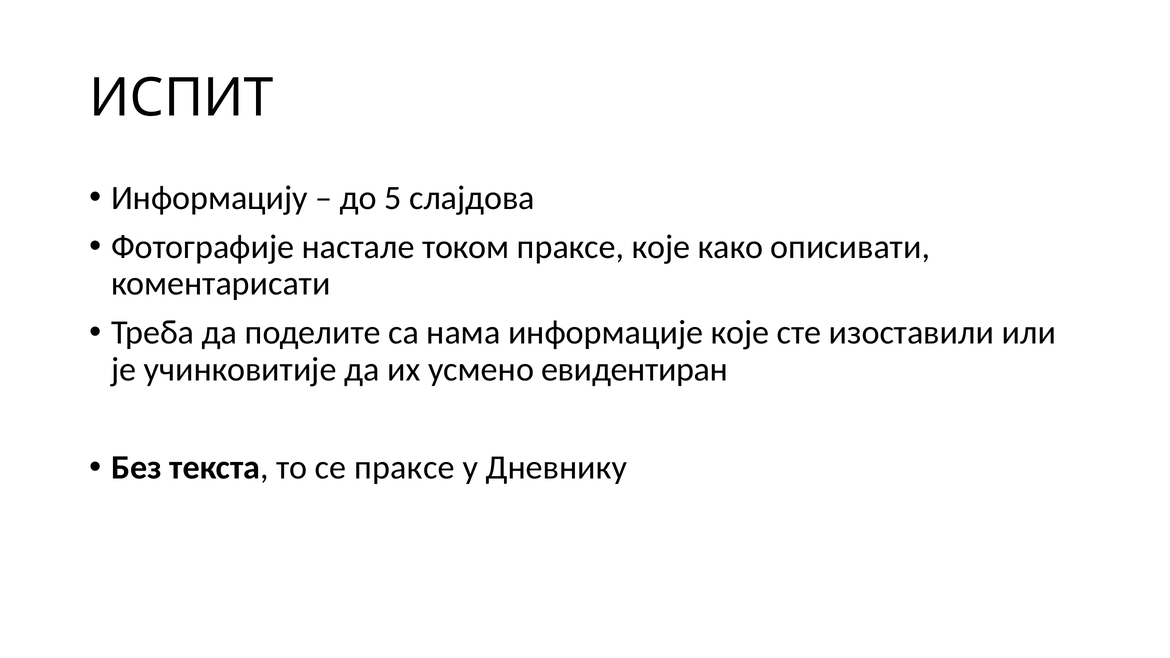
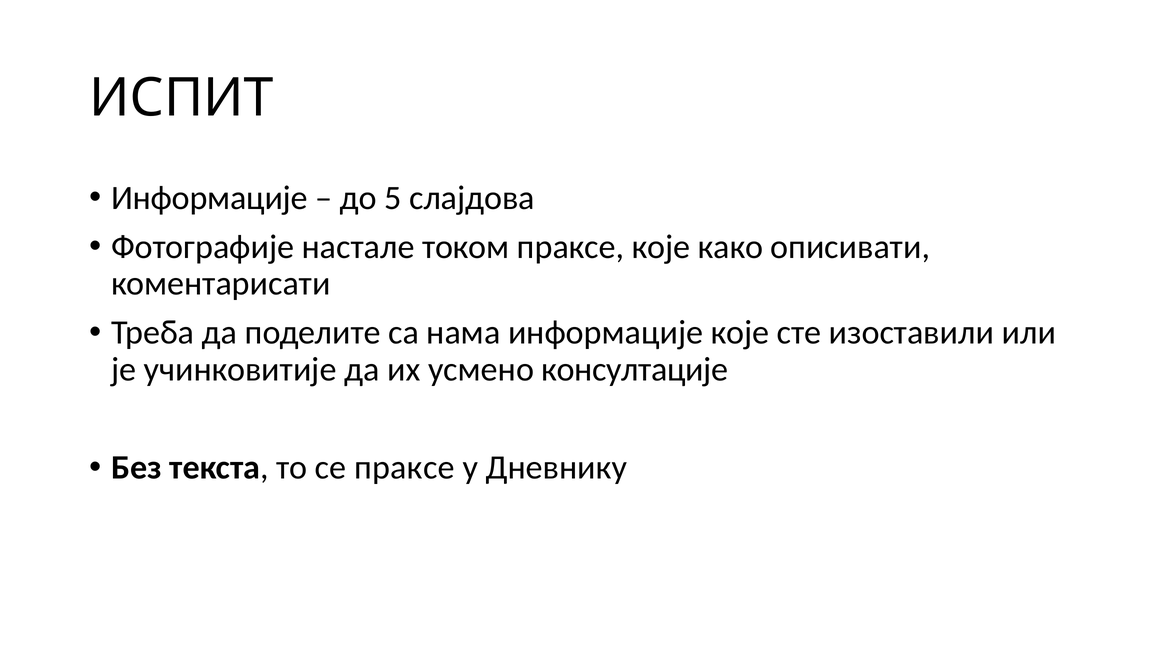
Информацију at (209, 198): Информацију -> Информације
евидентиран: евидентиран -> консултације
